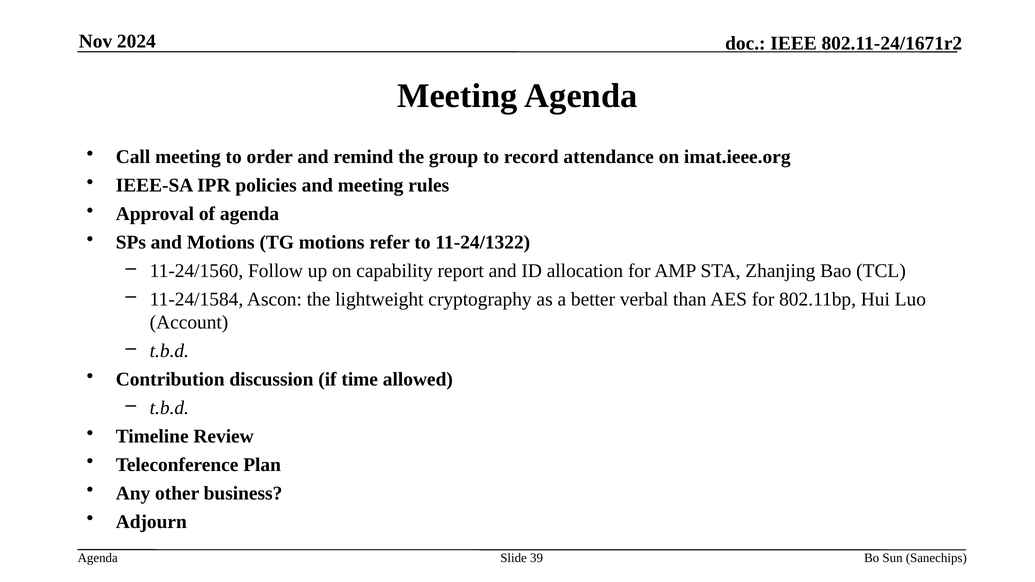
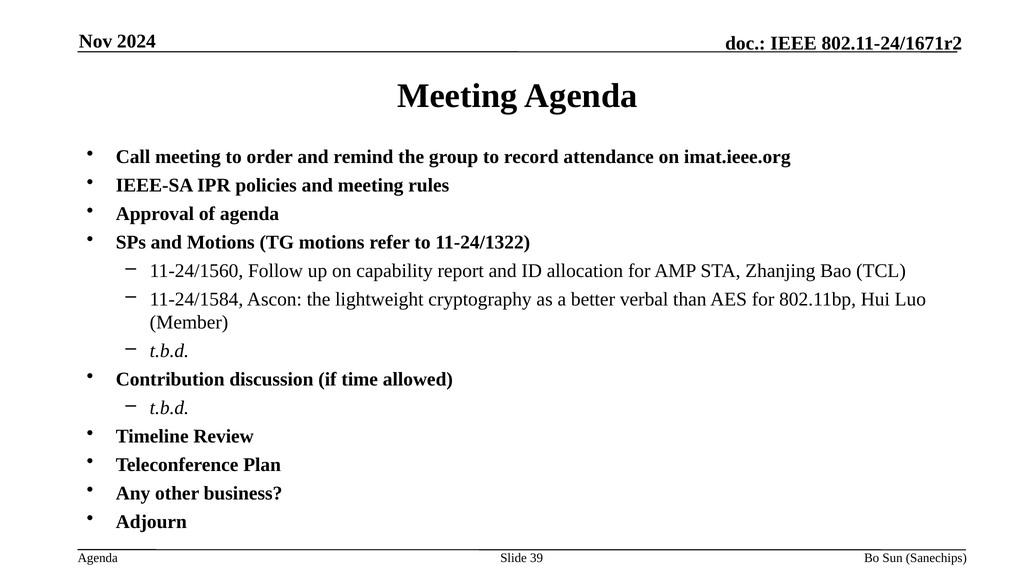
Account: Account -> Member
